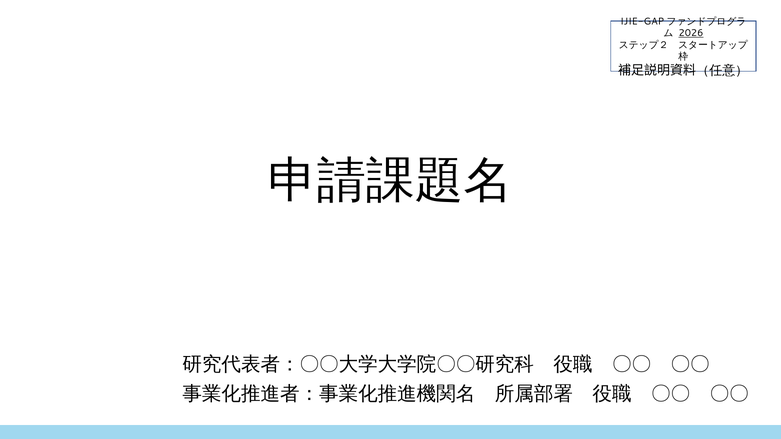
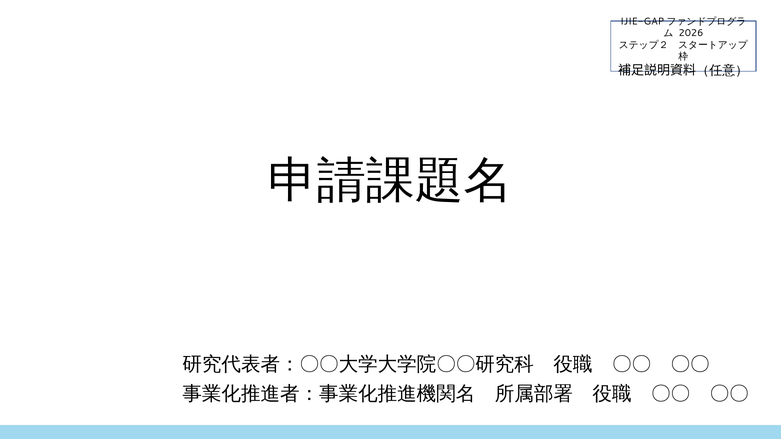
2026 underline: present -> none
